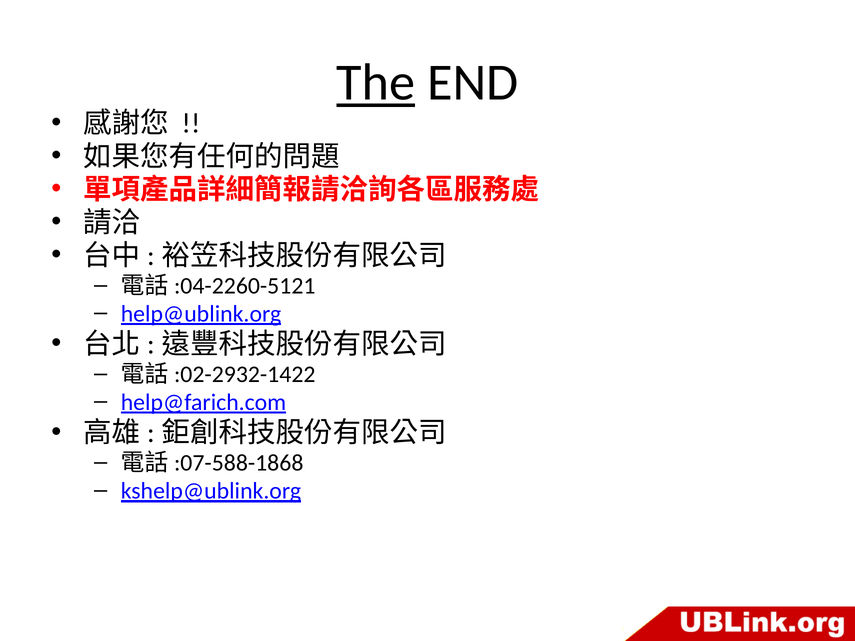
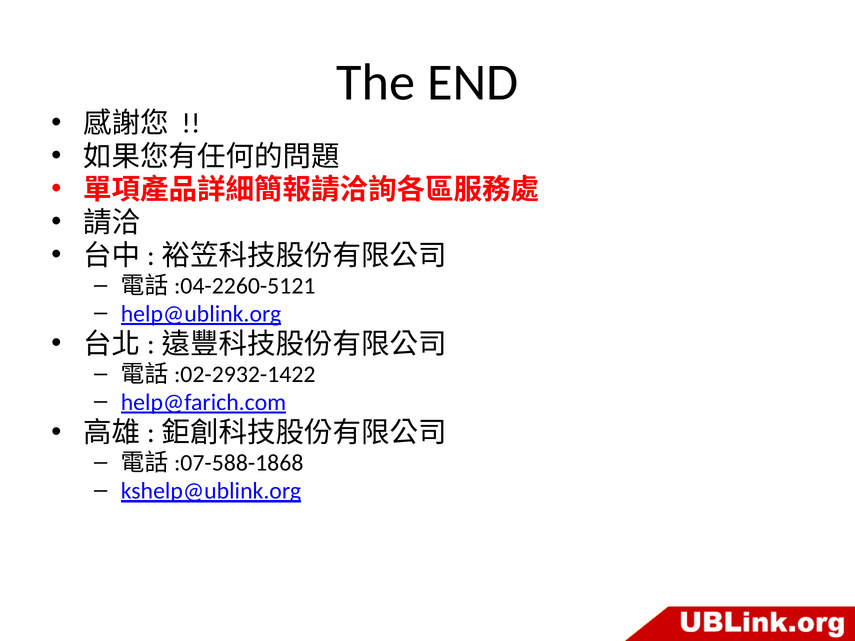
The underline: present -> none
